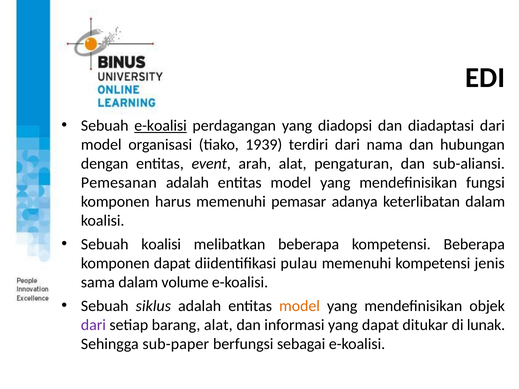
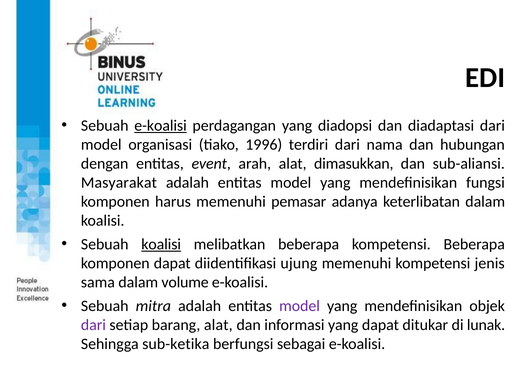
1939: 1939 -> 1996
pengaturan: pengaturan -> dimasukkan
Pemesanan: Pemesanan -> Masyarakat
koalisi at (161, 244) underline: none -> present
pulau: pulau -> ujung
siklus: siklus -> mitra
model at (300, 306) colour: orange -> purple
sub-paper: sub-paper -> sub-ketika
